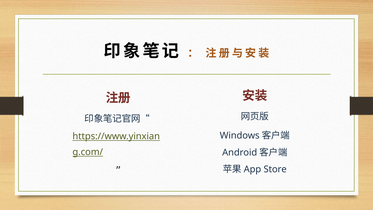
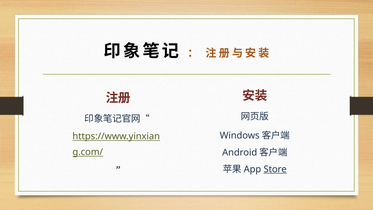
Store underline: none -> present
